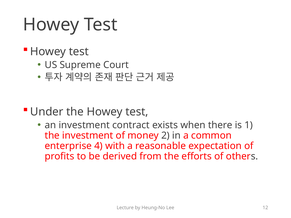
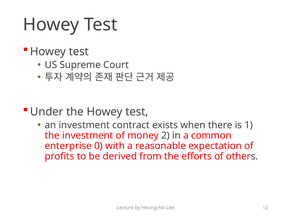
4: 4 -> 0
